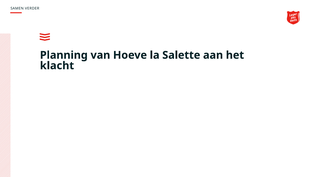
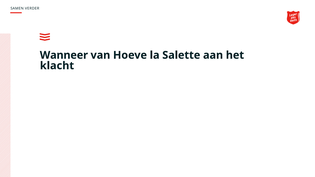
Planning: Planning -> Wanneer
